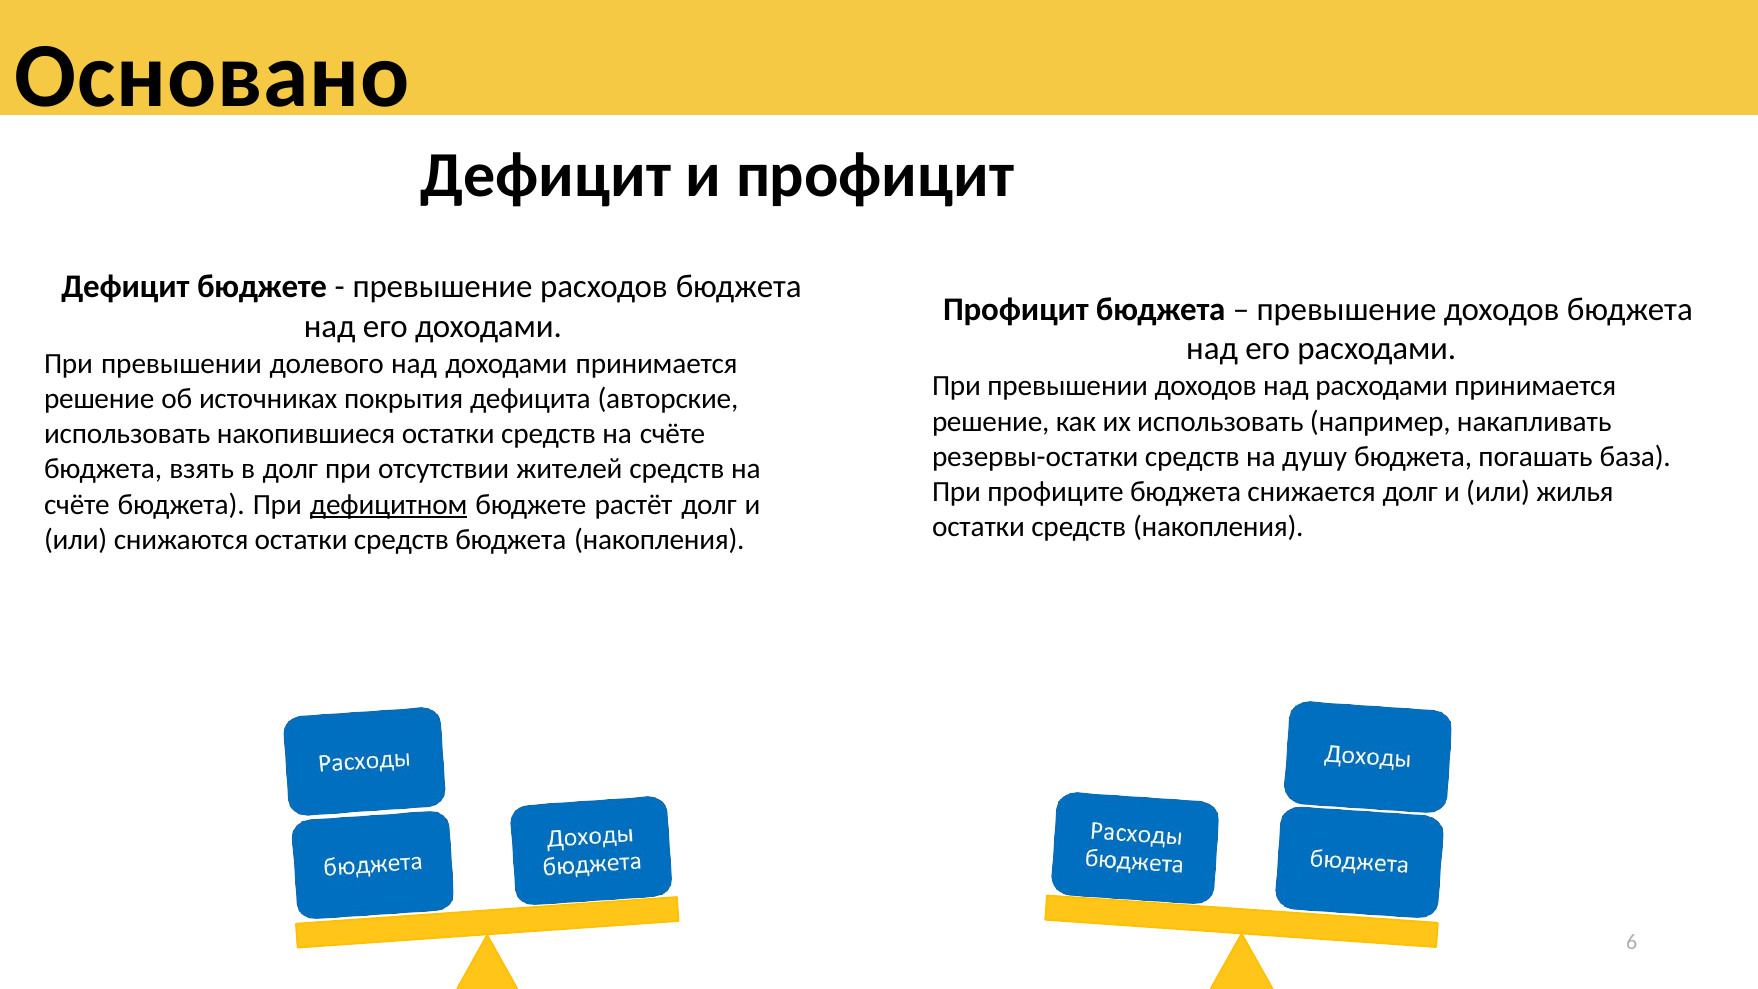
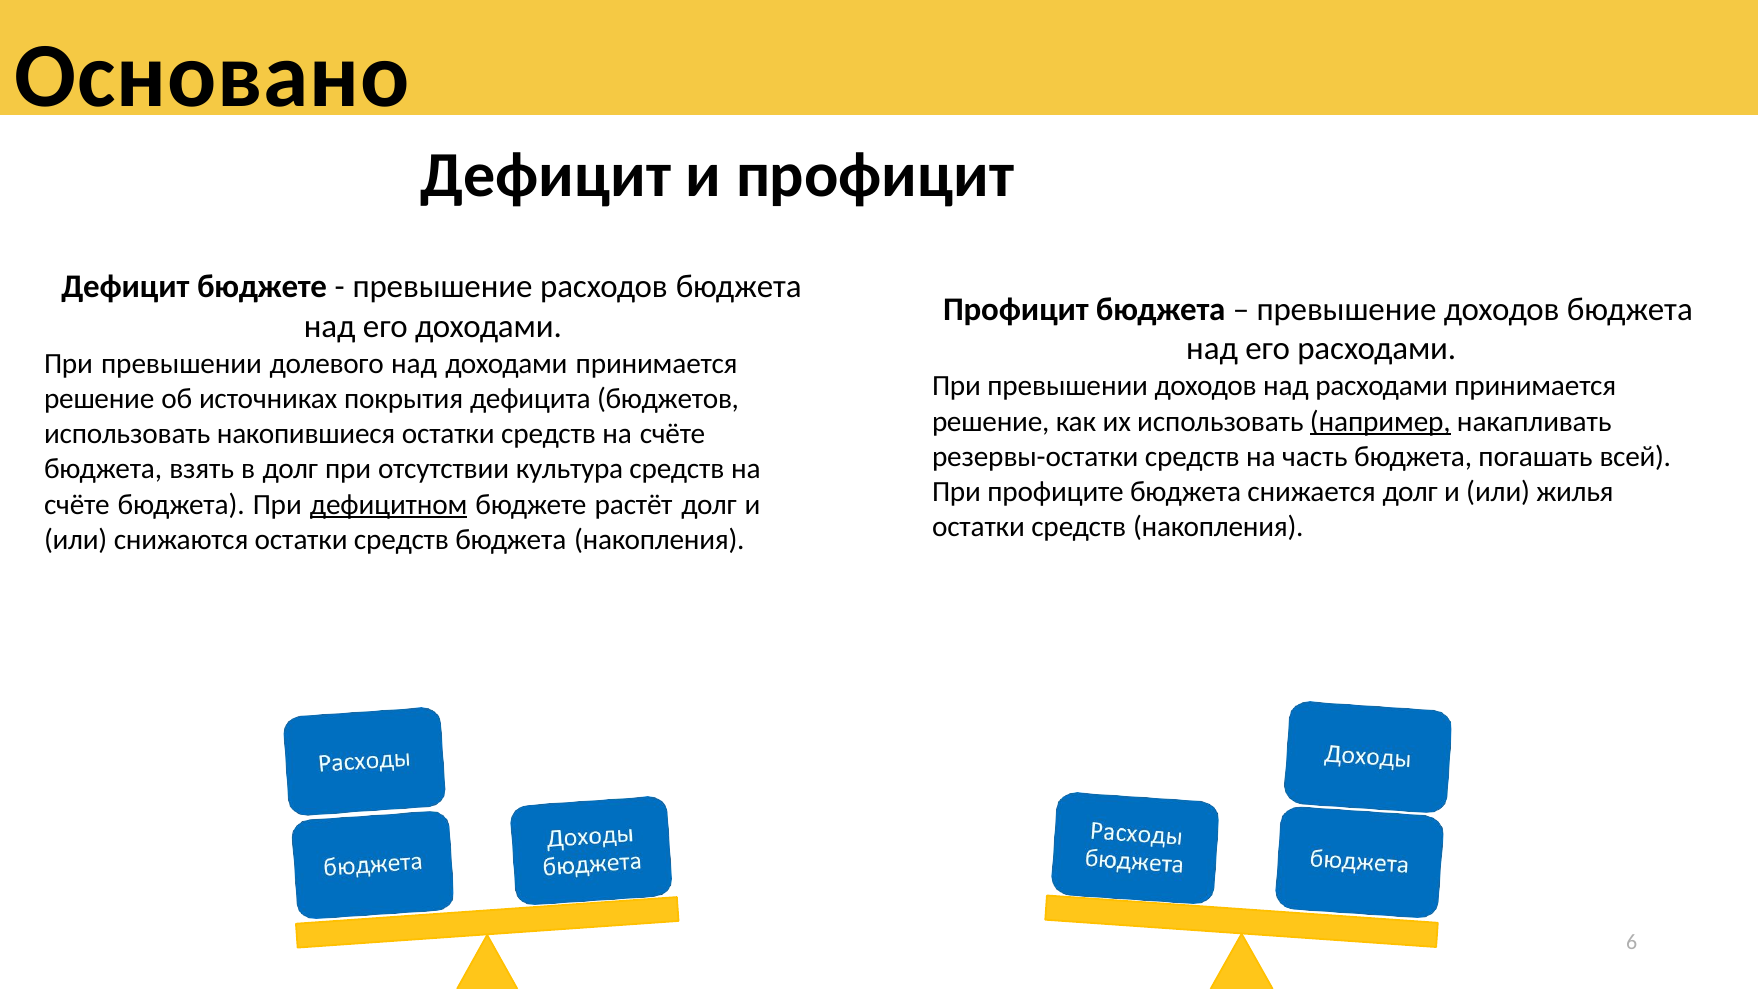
авторские: авторские -> бюджетов
например underline: none -> present
душу: душу -> часть
база: база -> всей
жителей: жителей -> культура
